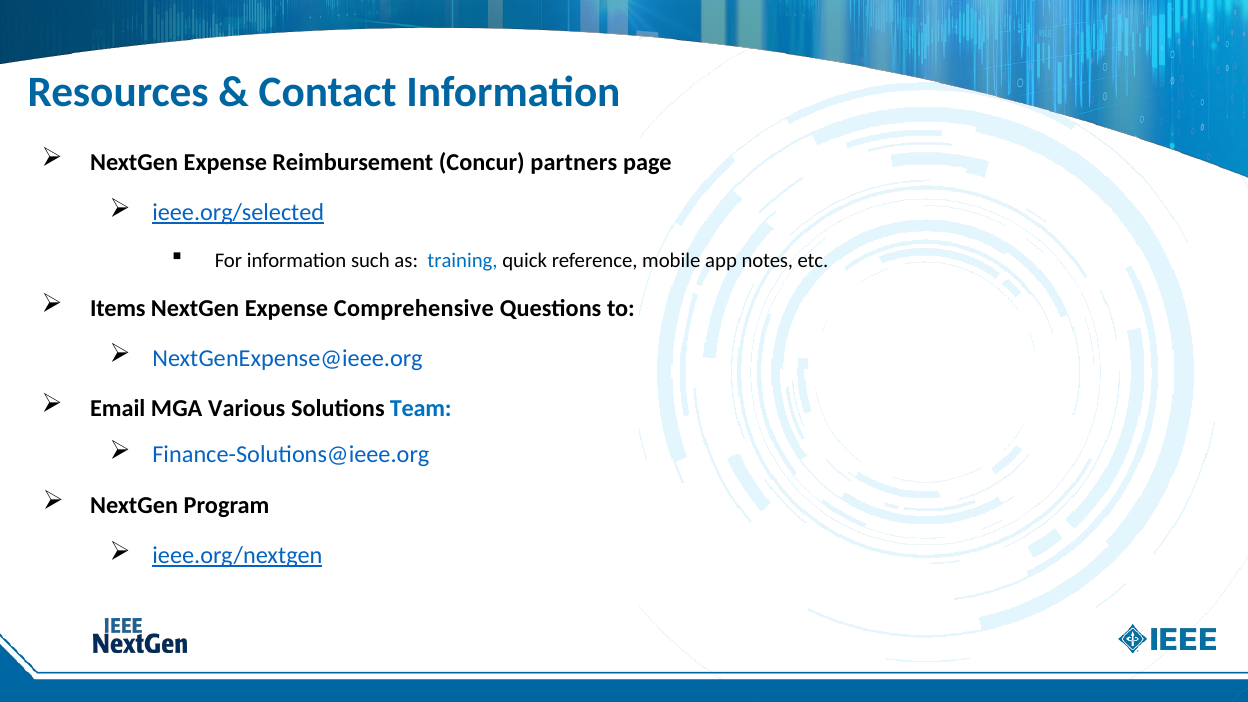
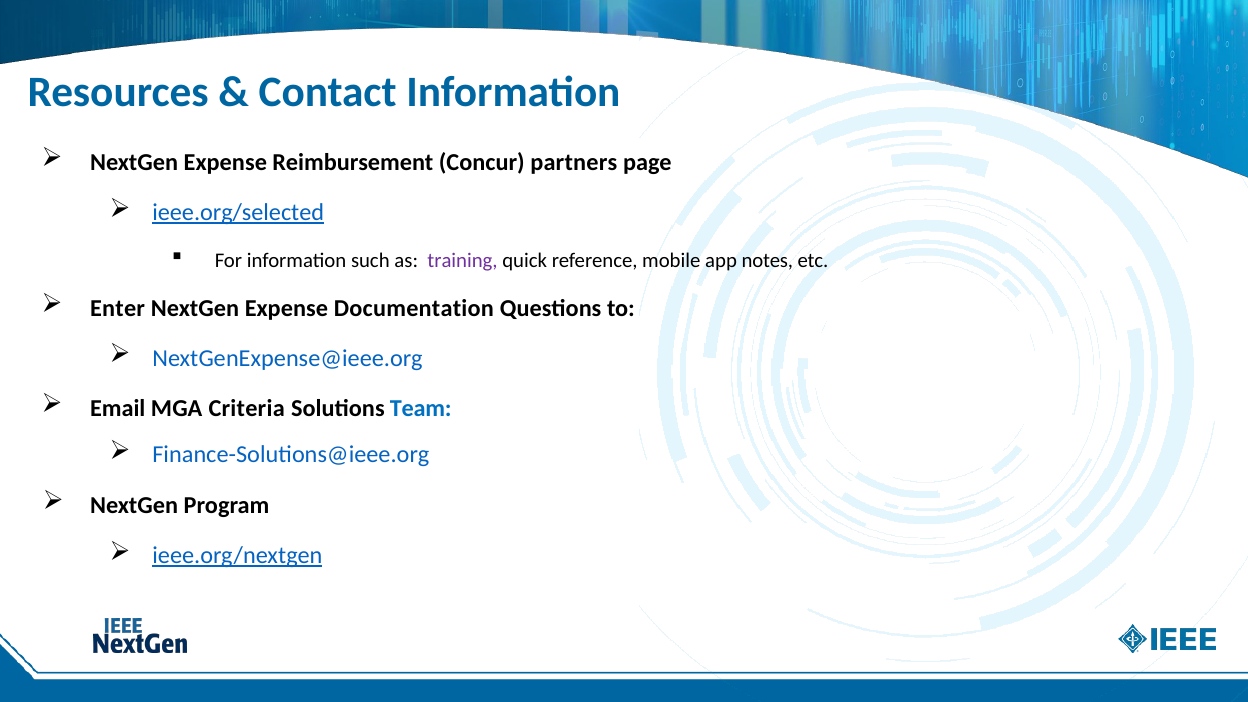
training colour: blue -> purple
Items: Items -> Enter
Comprehensive: Comprehensive -> Documentation
Various: Various -> Criteria
